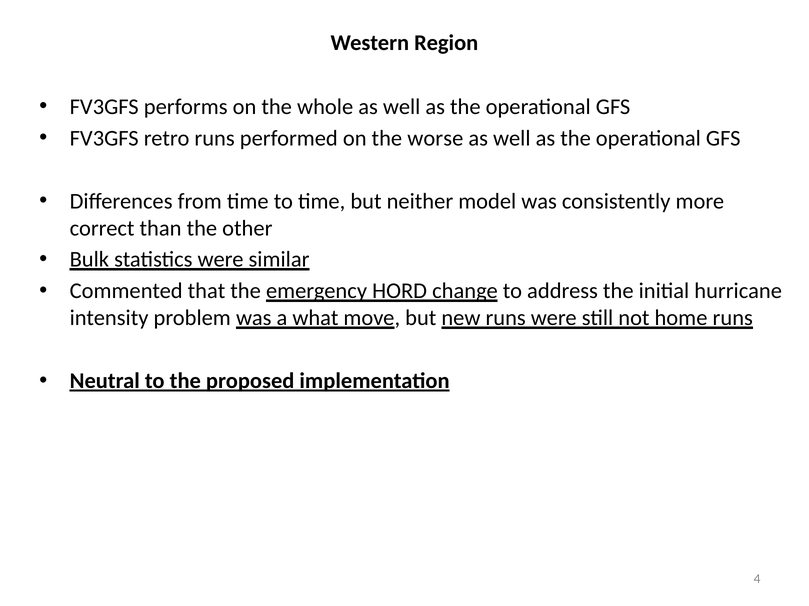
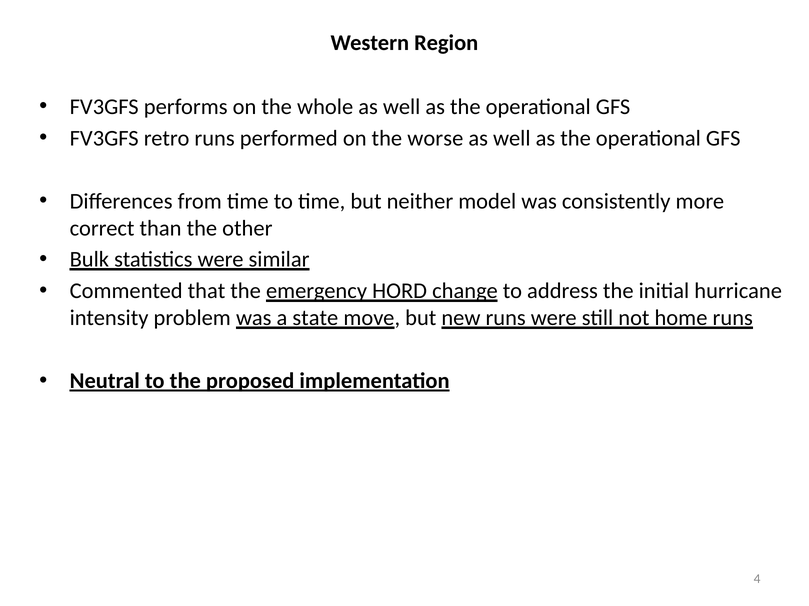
what: what -> state
